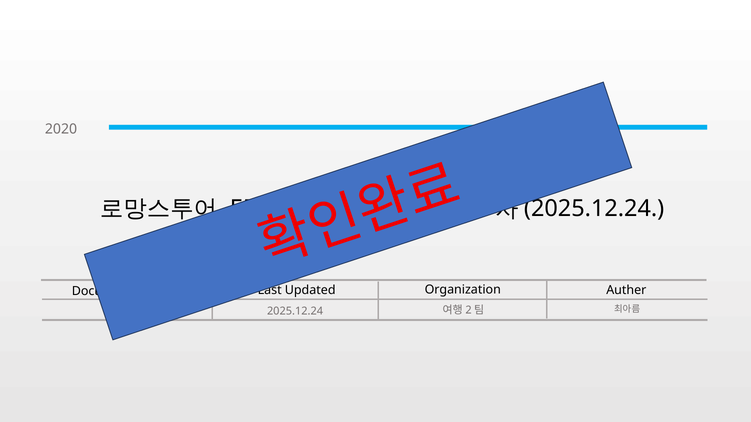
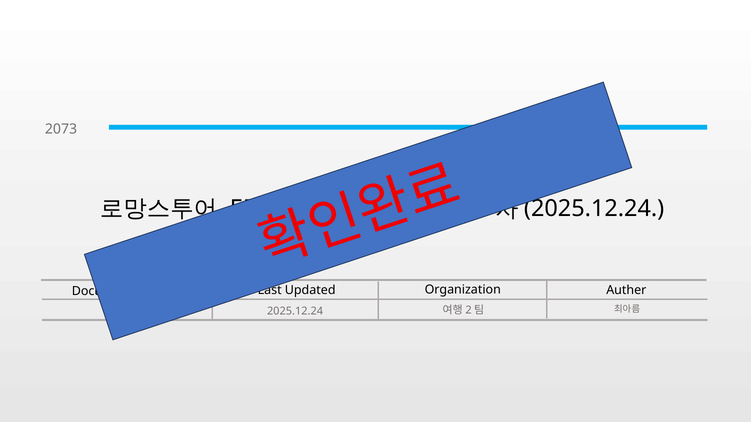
2020: 2020 -> 2073
